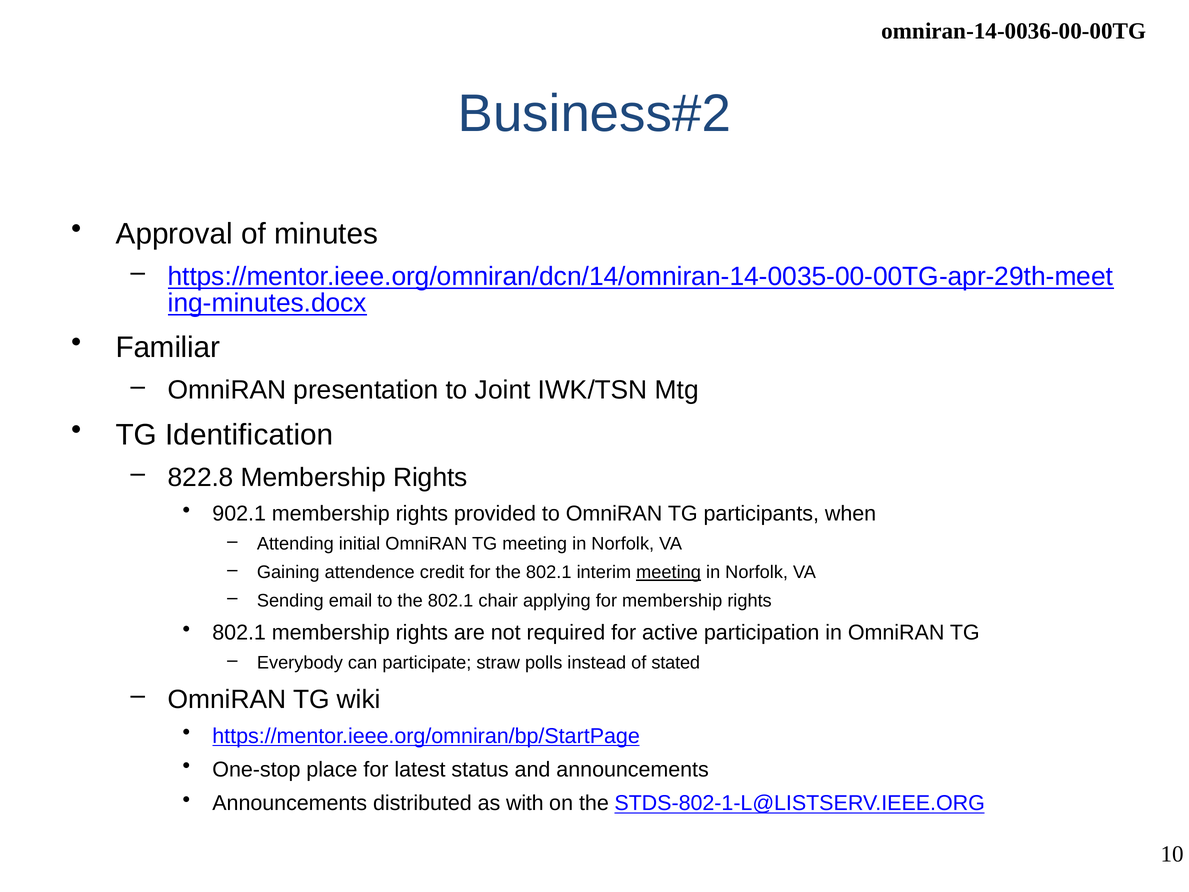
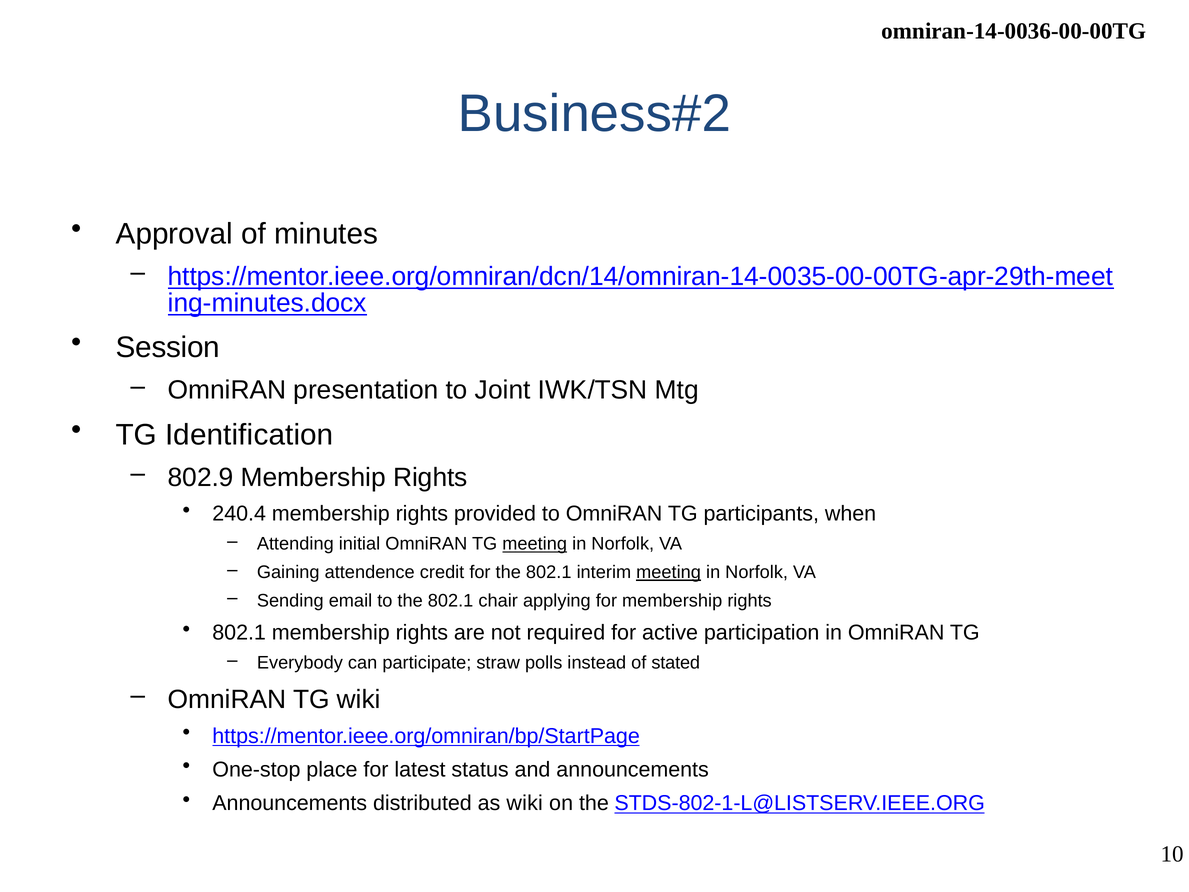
Familiar: Familiar -> Session
822.8: 822.8 -> 802.9
902.1: 902.1 -> 240.4
meeting at (535, 544) underline: none -> present
as with: with -> wiki
